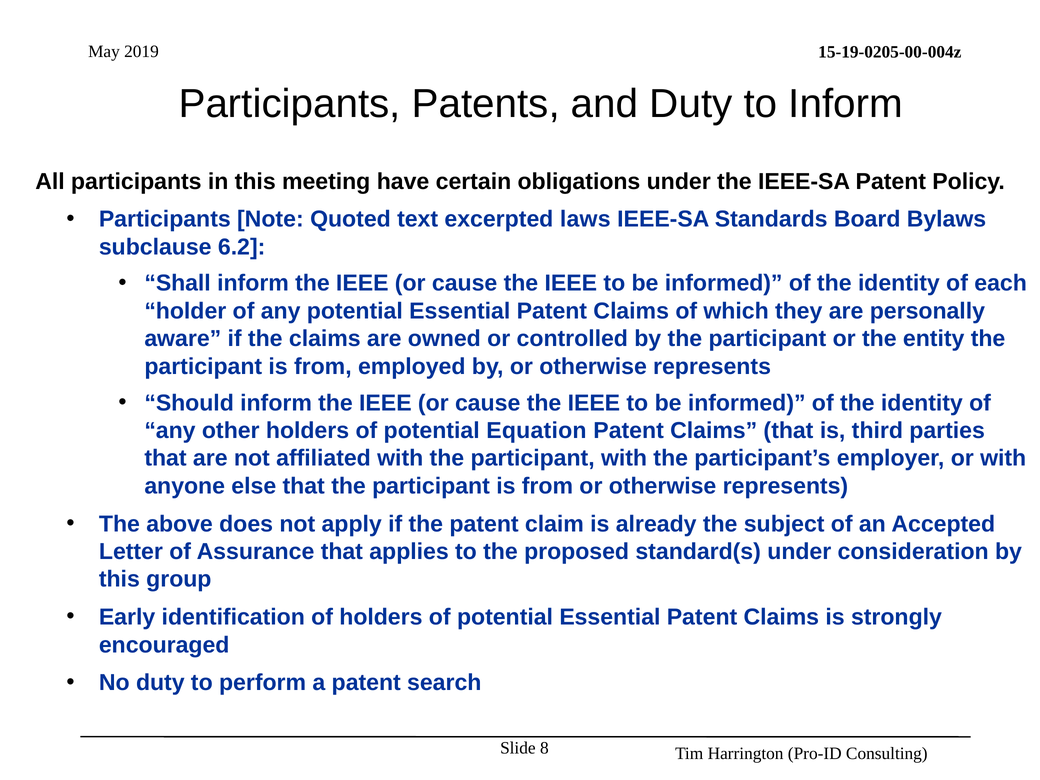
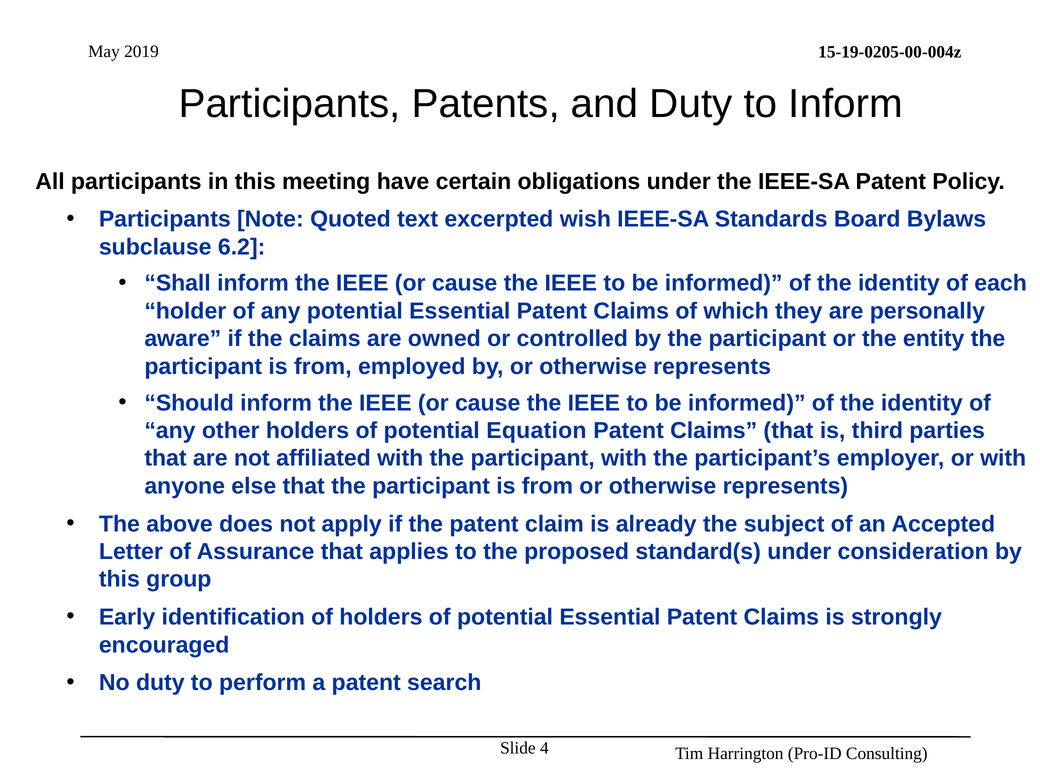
laws: laws -> wish
8: 8 -> 4
